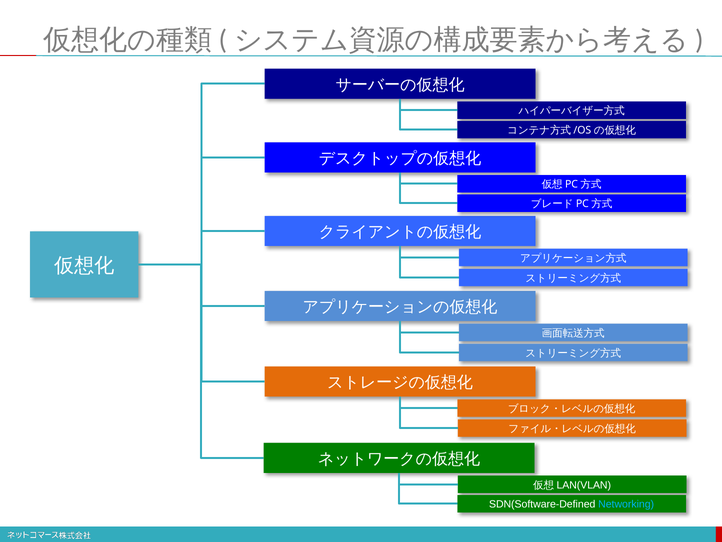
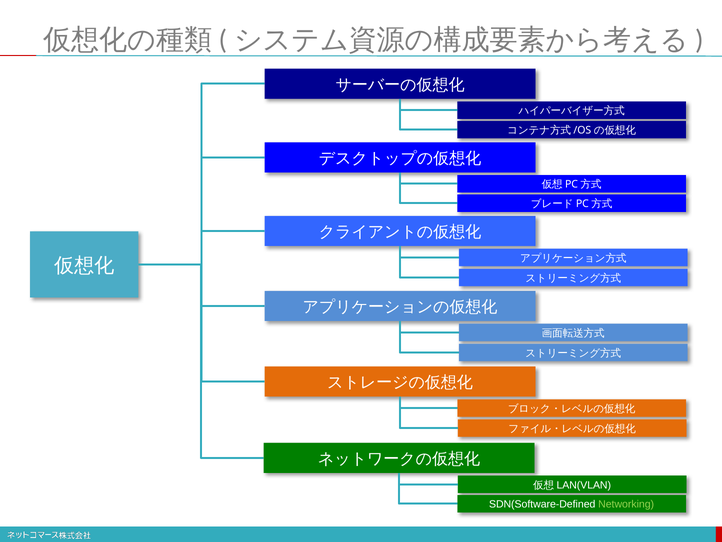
Networking colour: light blue -> light green
